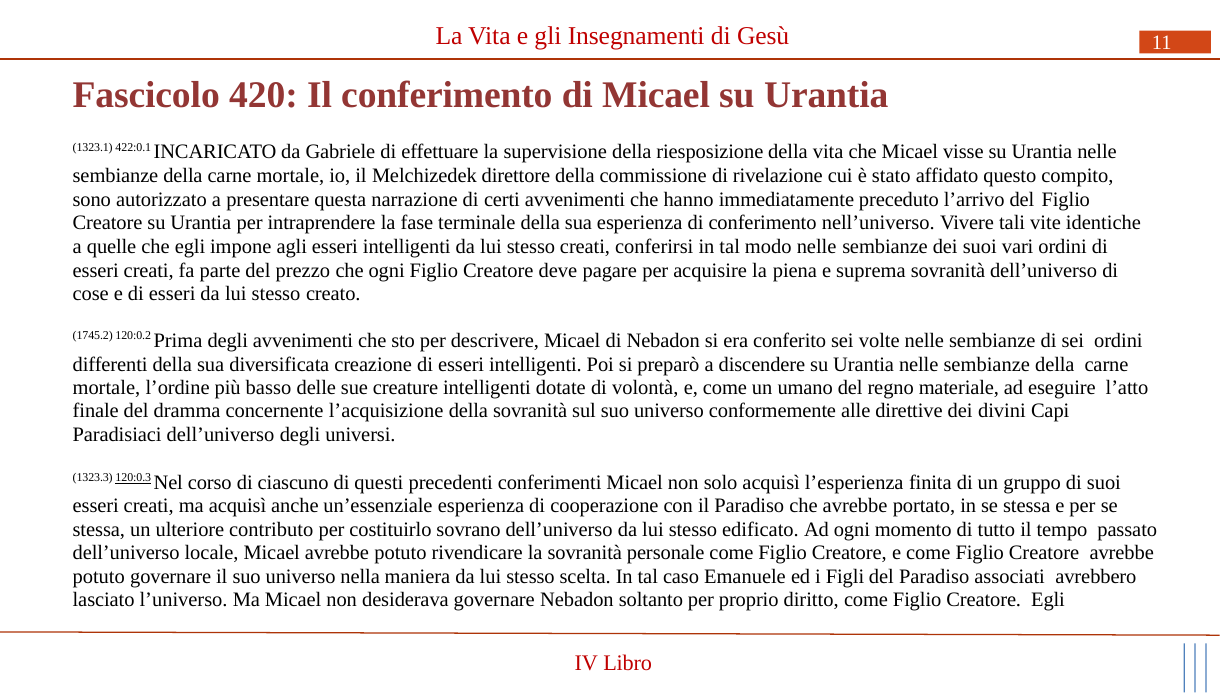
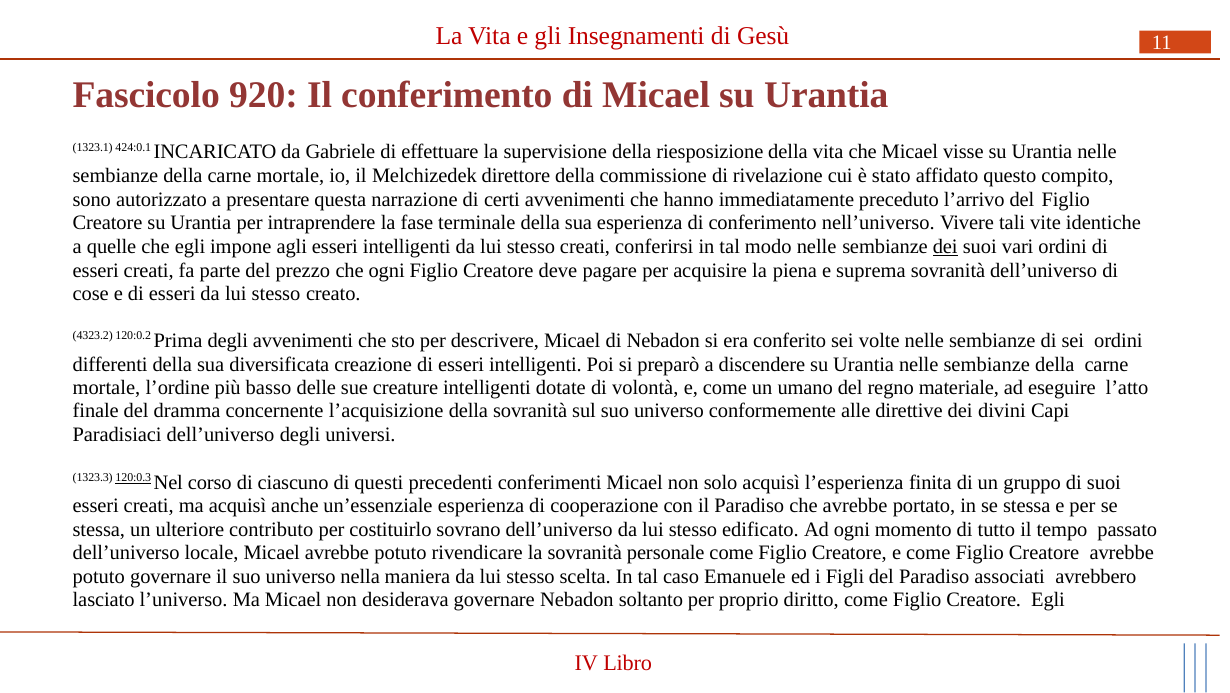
420: 420 -> 920
422:0.1: 422:0.1 -> 424:0.1
dei at (945, 247) underline: none -> present
1745.2: 1745.2 -> 4323.2
